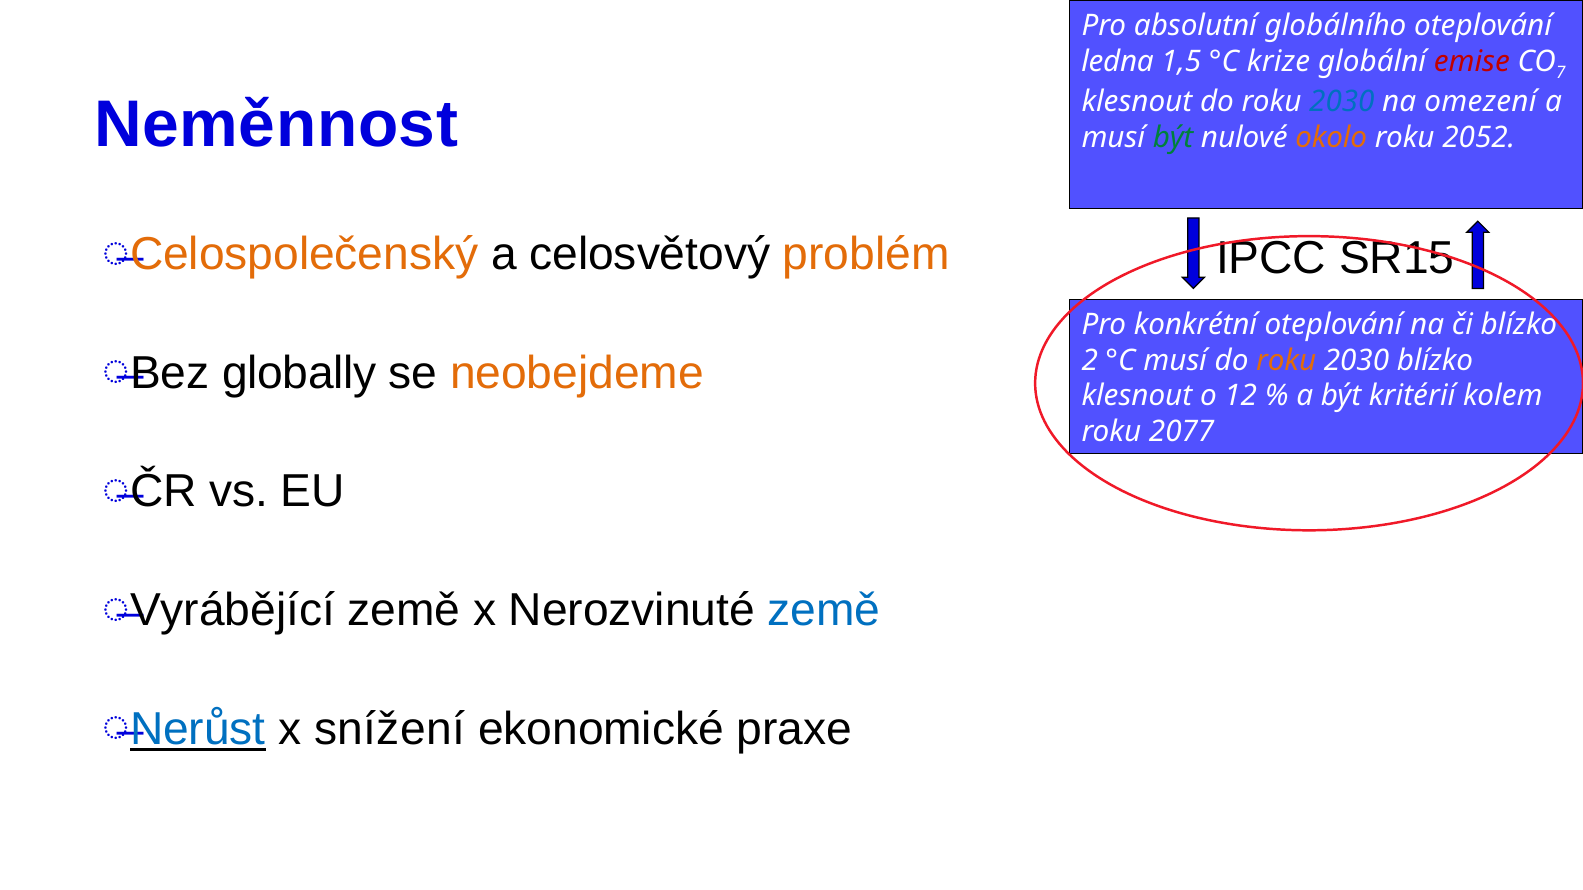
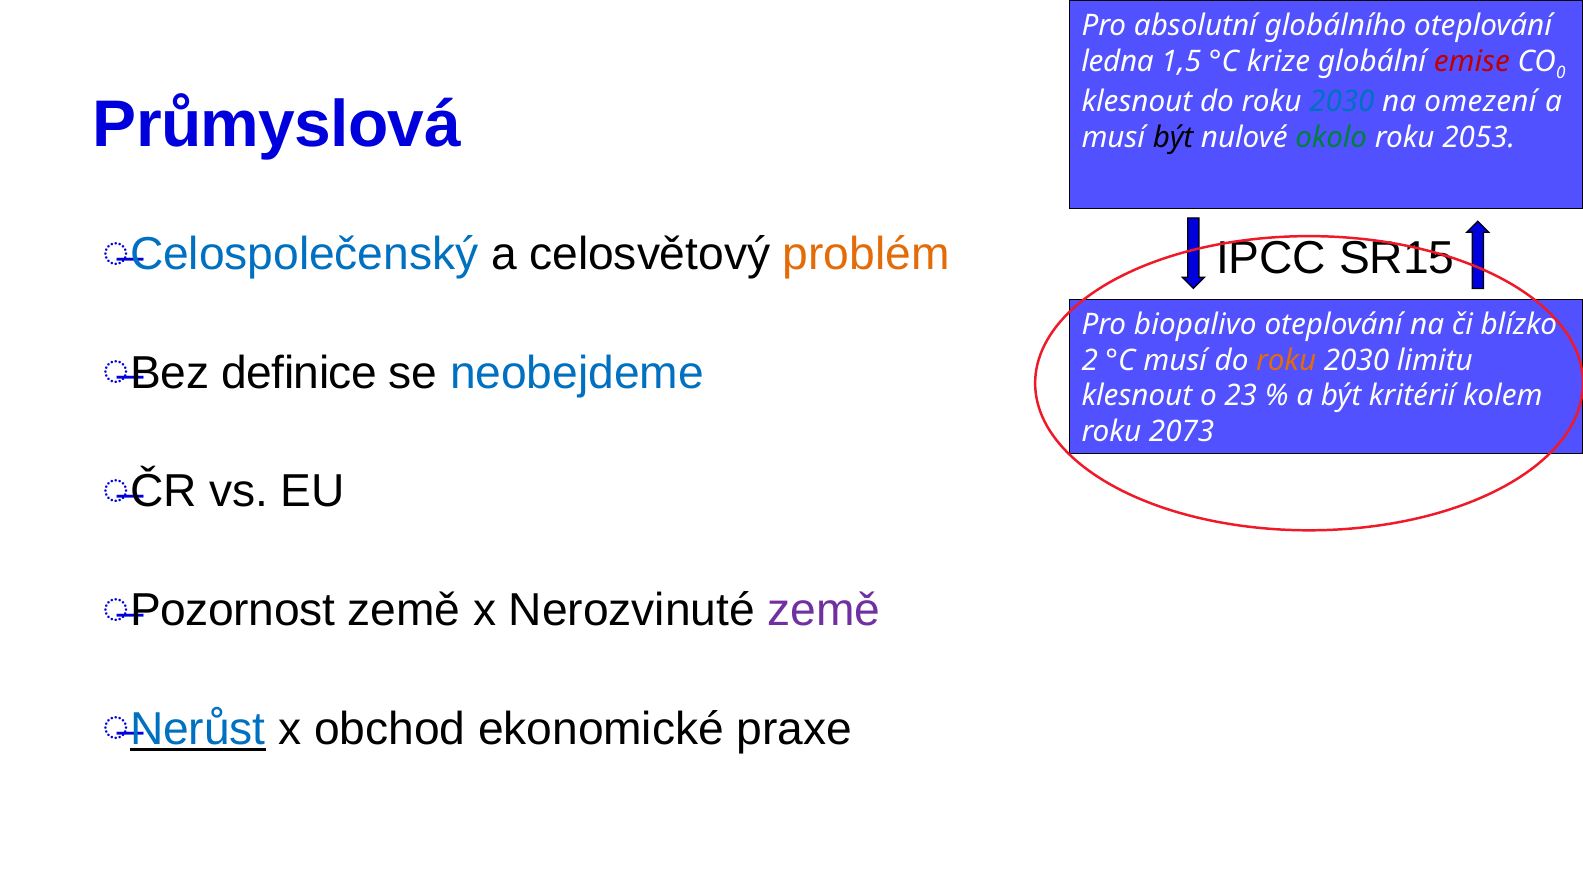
7: 7 -> 0
Neměnnost: Neměnnost -> Průmyslová
být at (1173, 138) colour: green -> black
okolo colour: orange -> green
2052: 2052 -> 2053
Celospolečenský colour: orange -> blue
konkrétní: konkrétní -> biopalivo
globally: globally -> definice
neobejdeme colour: orange -> blue
2030 blízko: blízko -> limitu
12: 12 -> 23
2077: 2077 -> 2073
Vyrábějící: Vyrábějící -> Pozornost
země at (824, 611) colour: blue -> purple
snížení: snížení -> obchod
